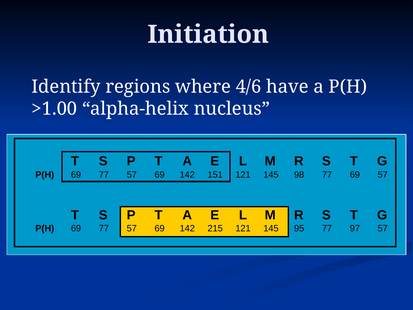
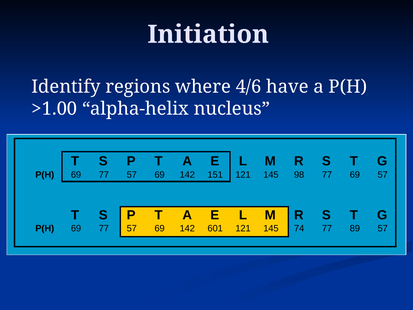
215: 215 -> 601
95: 95 -> 74
97: 97 -> 89
